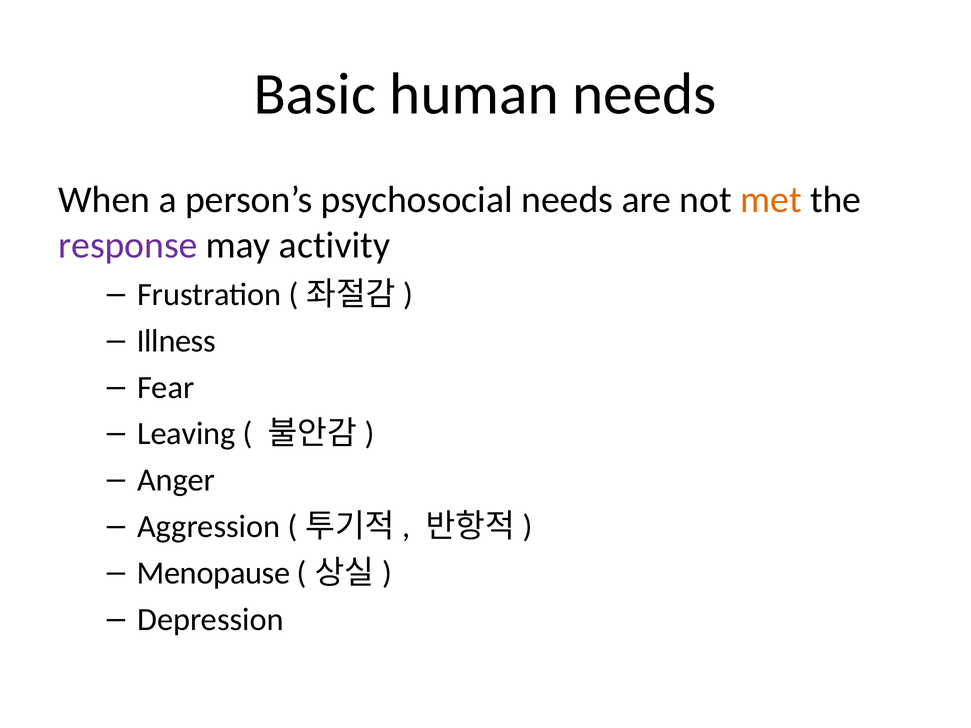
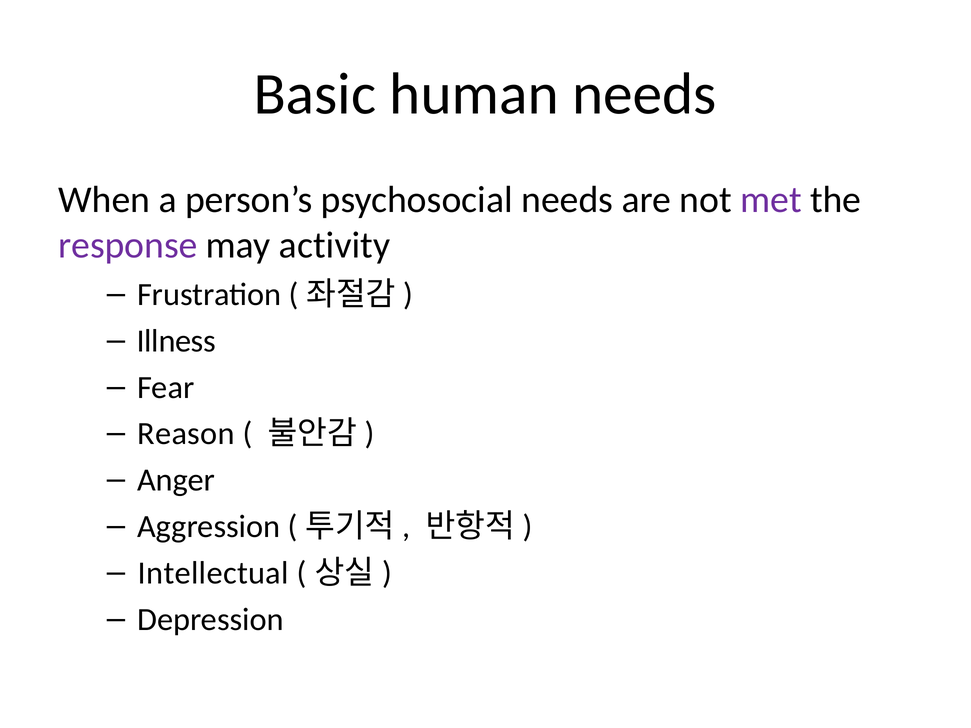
met colour: orange -> purple
Leaving: Leaving -> Reason
Menopause: Menopause -> Intellectual
